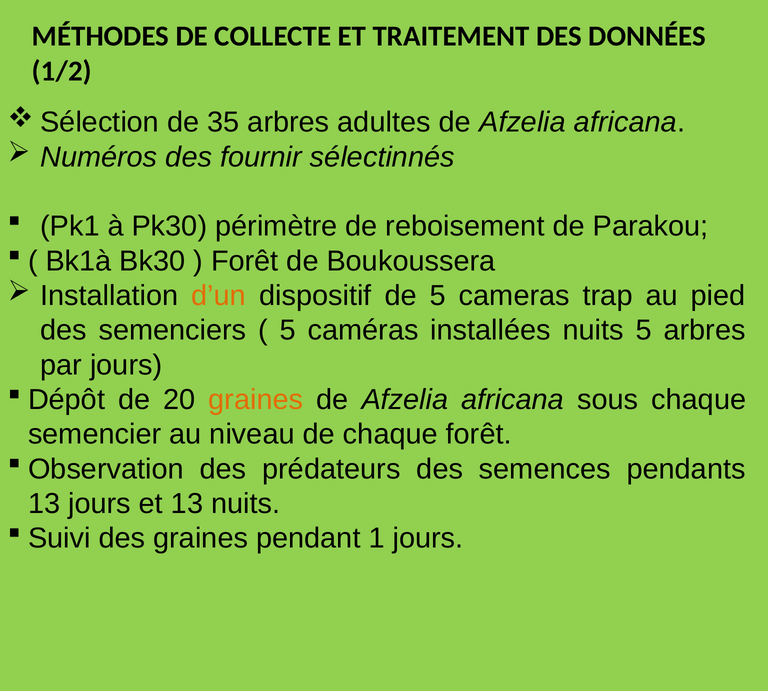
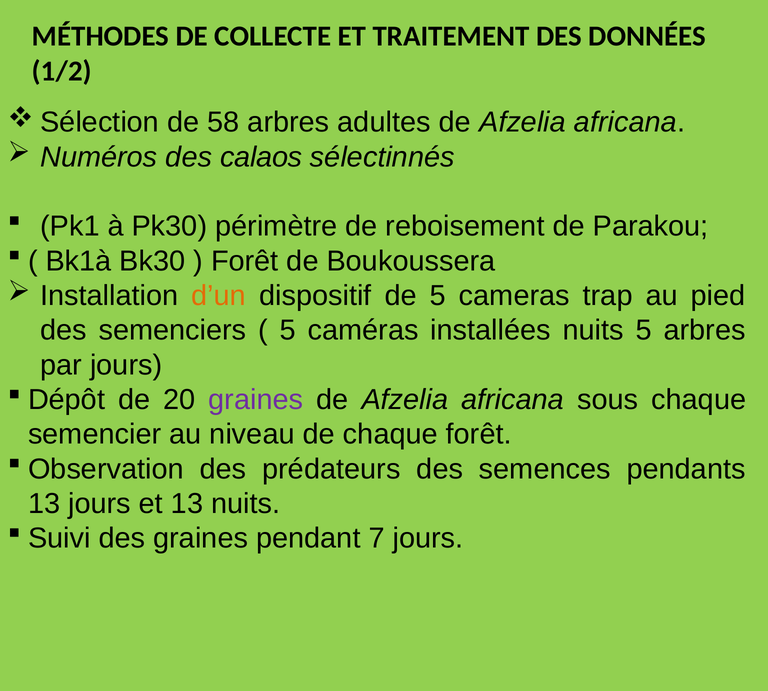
35: 35 -> 58
fournir: fournir -> calaos
graines at (256, 400) colour: orange -> purple
1: 1 -> 7
